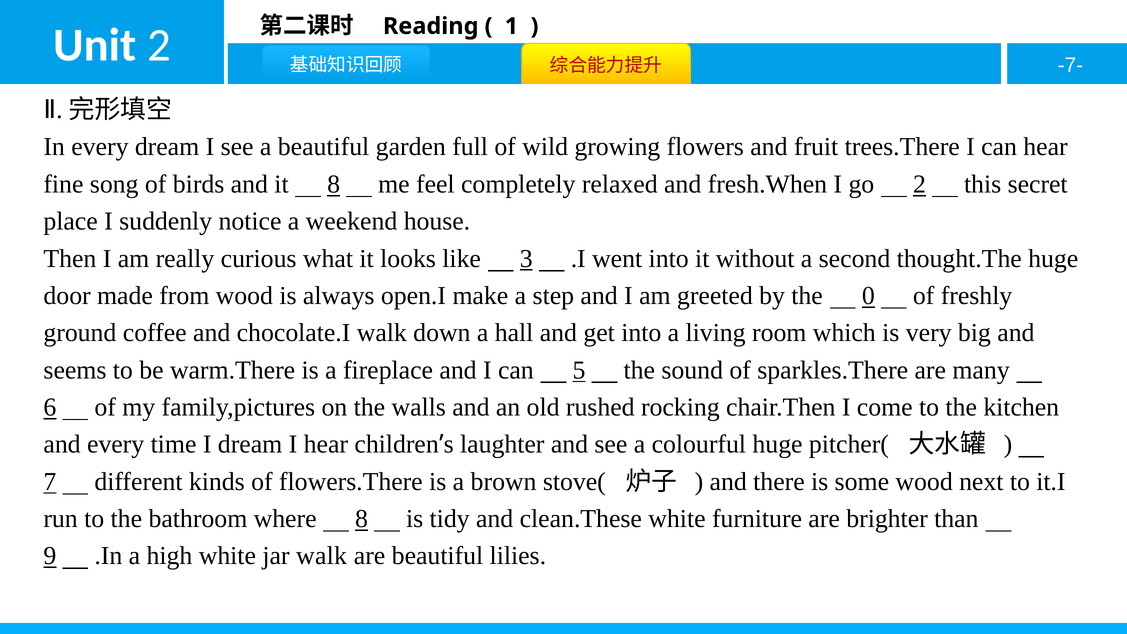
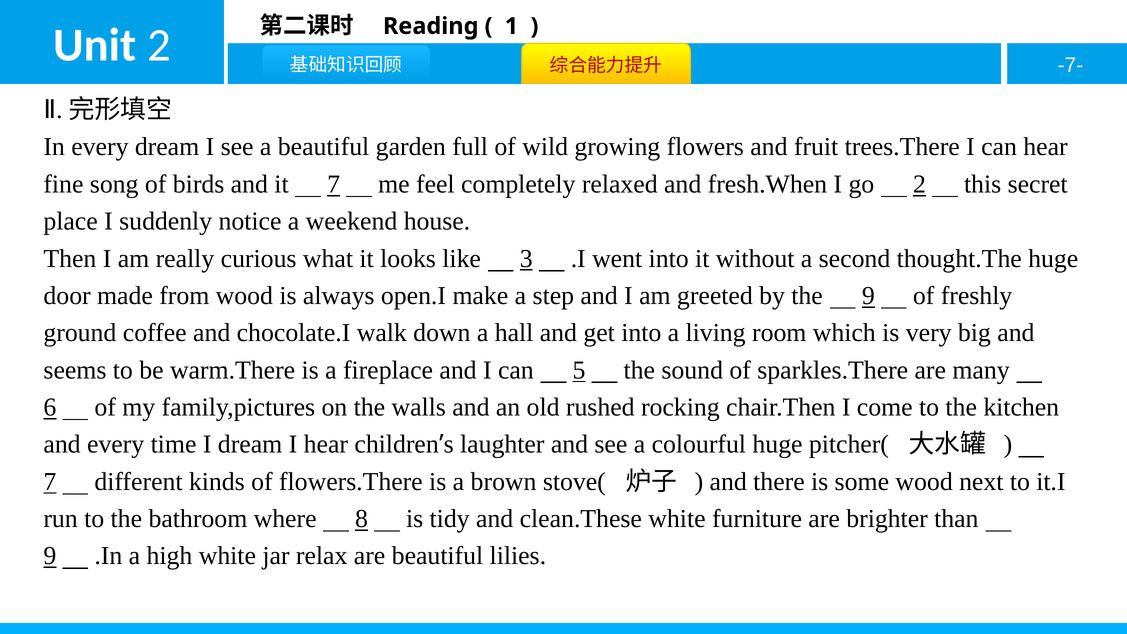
it 8: 8 -> 7
the 0: 0 -> 9
jar walk: walk -> relax
